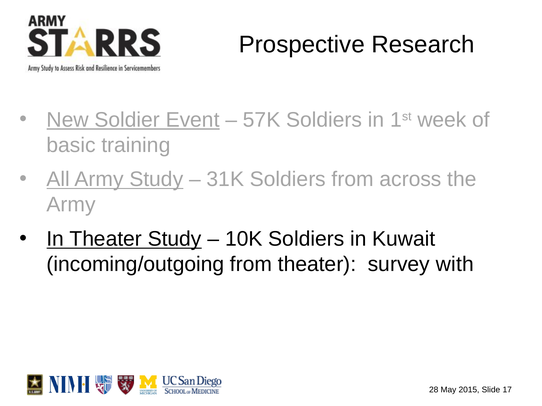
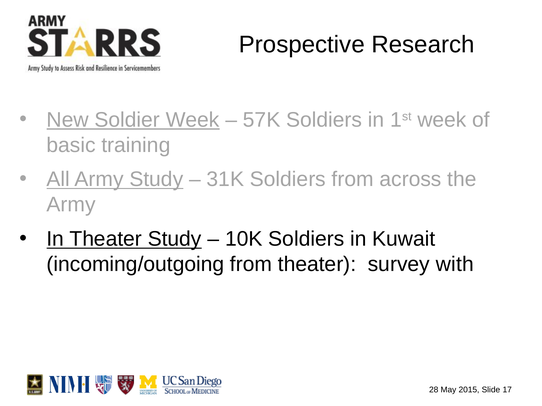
Soldier Event: Event -> Week
